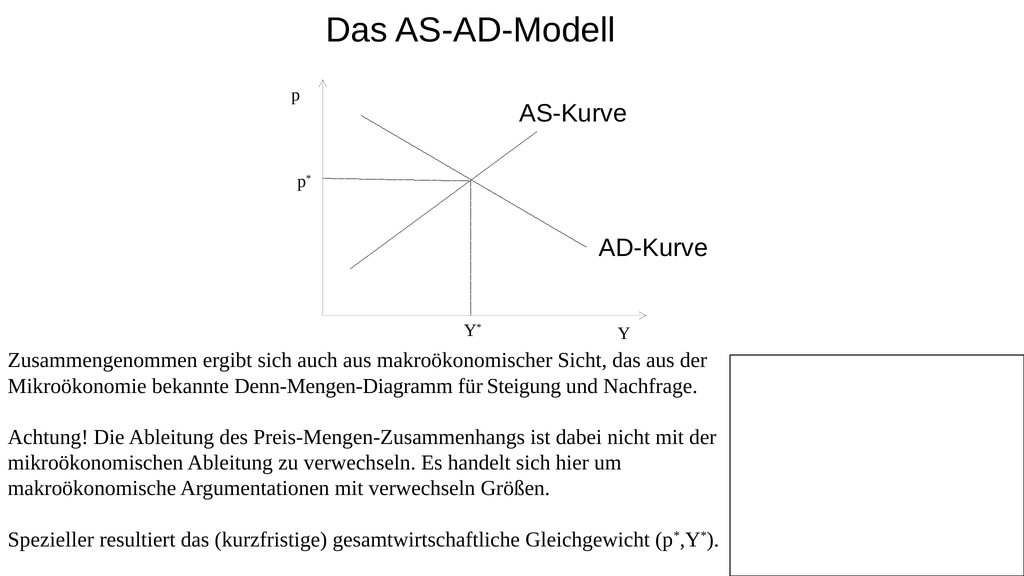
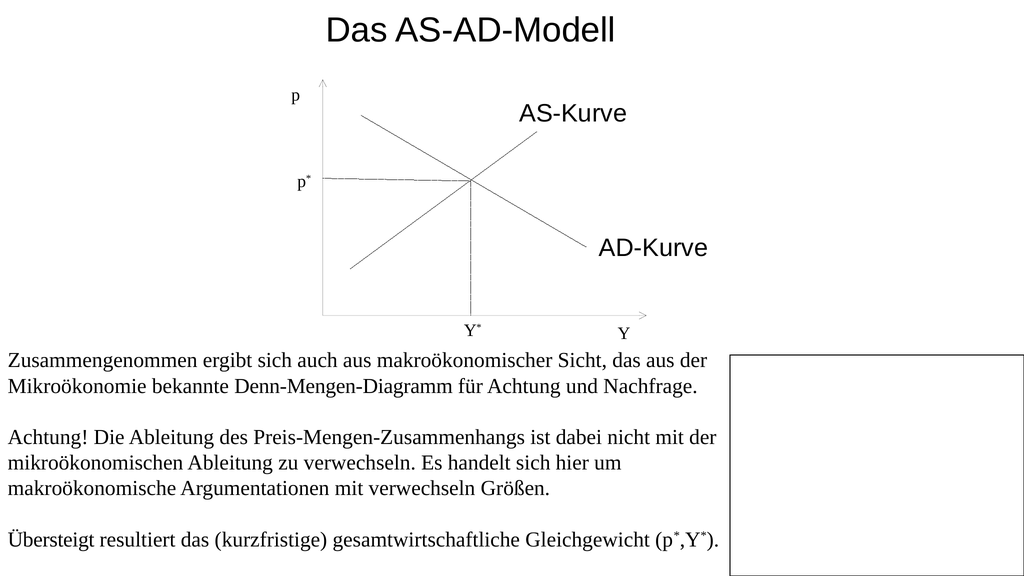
für Steigung: Steigung -> Achtung
Spezieller: Spezieller -> Übersteigt
